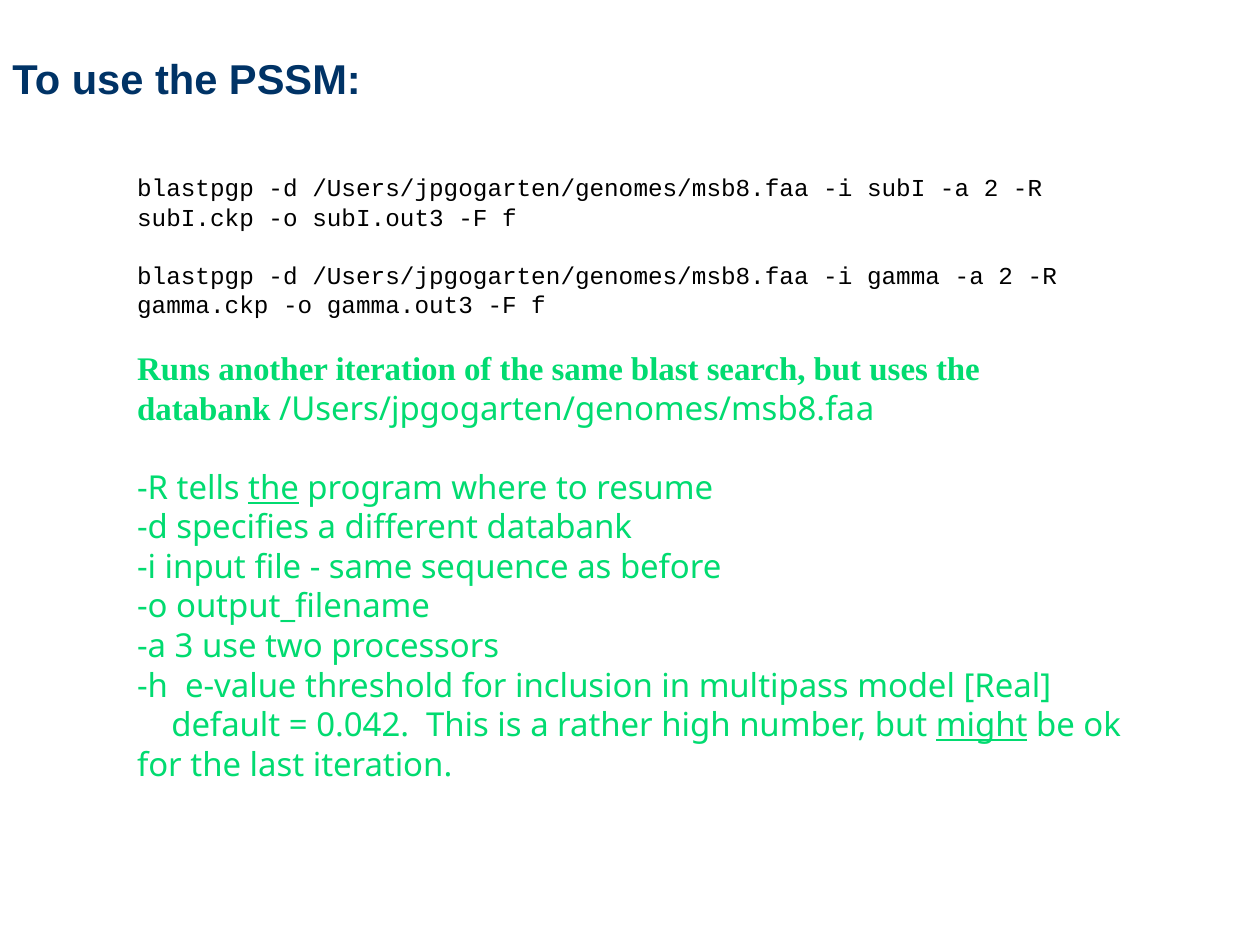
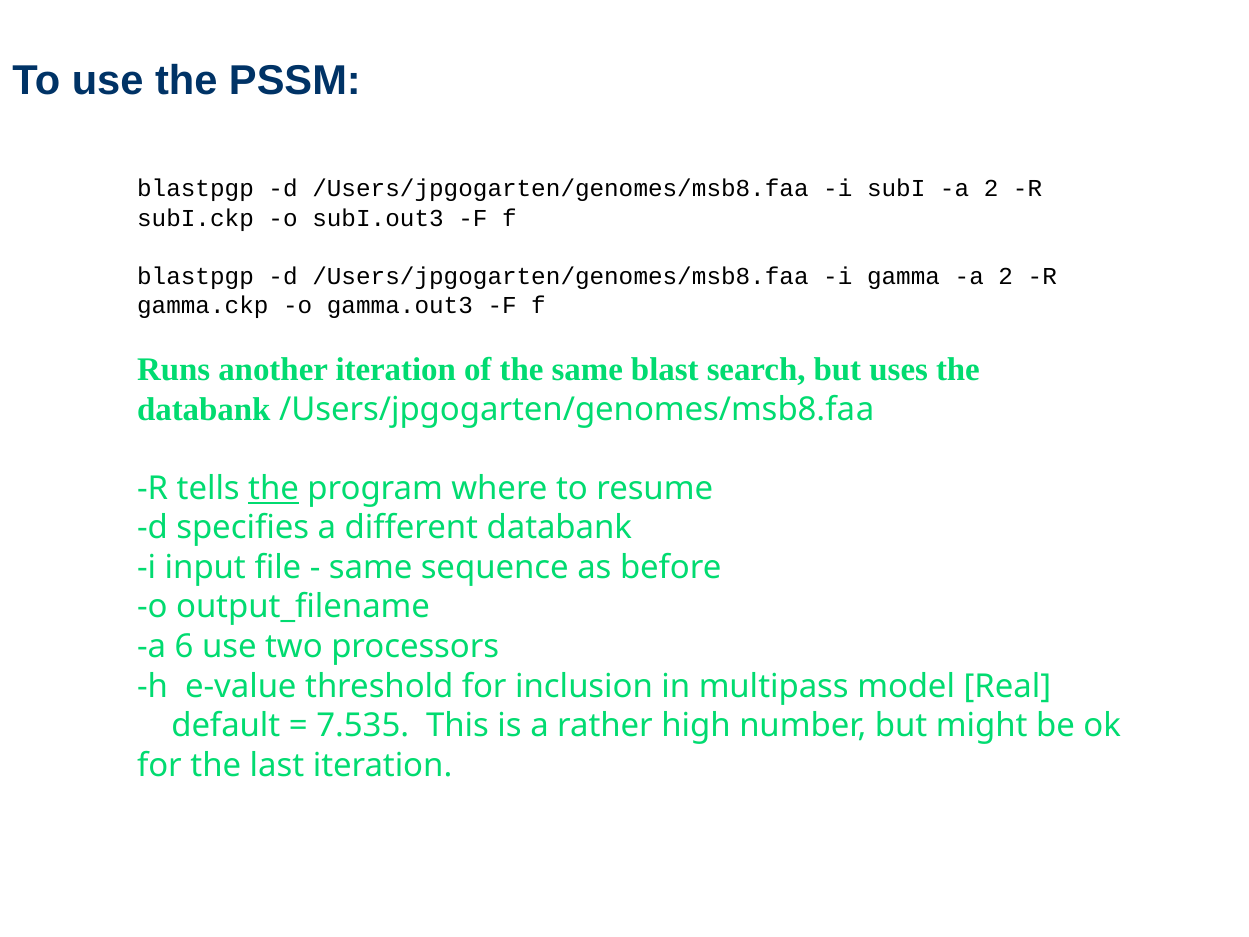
3: 3 -> 6
0.042: 0.042 -> 7.535
might underline: present -> none
